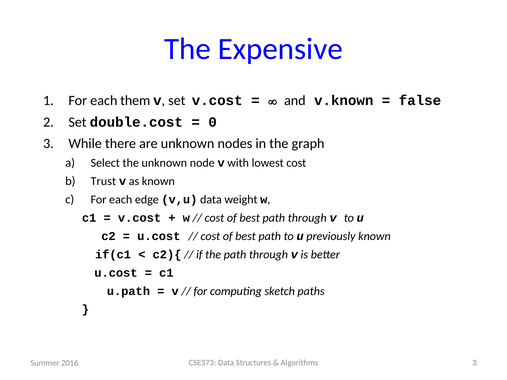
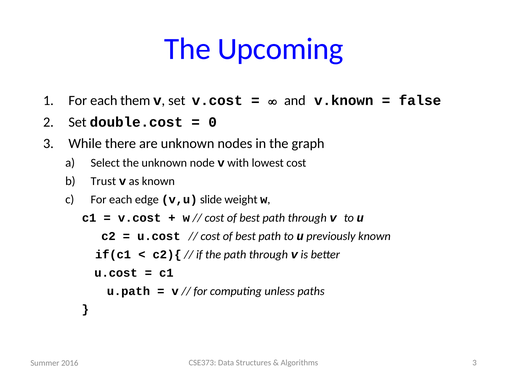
Expensive: Expensive -> Upcoming
v,u data: data -> slide
sketch: sketch -> unless
